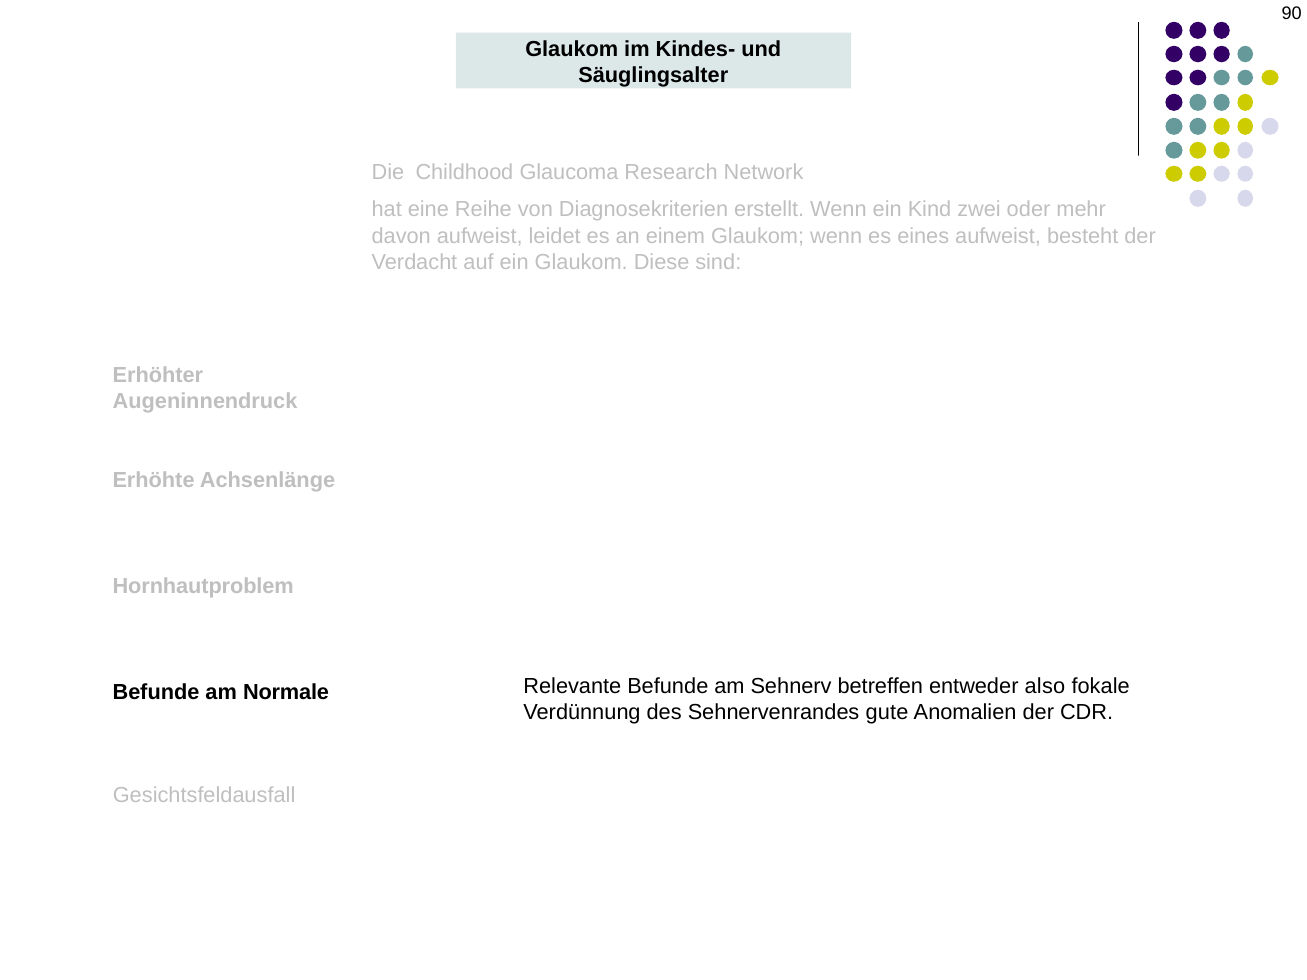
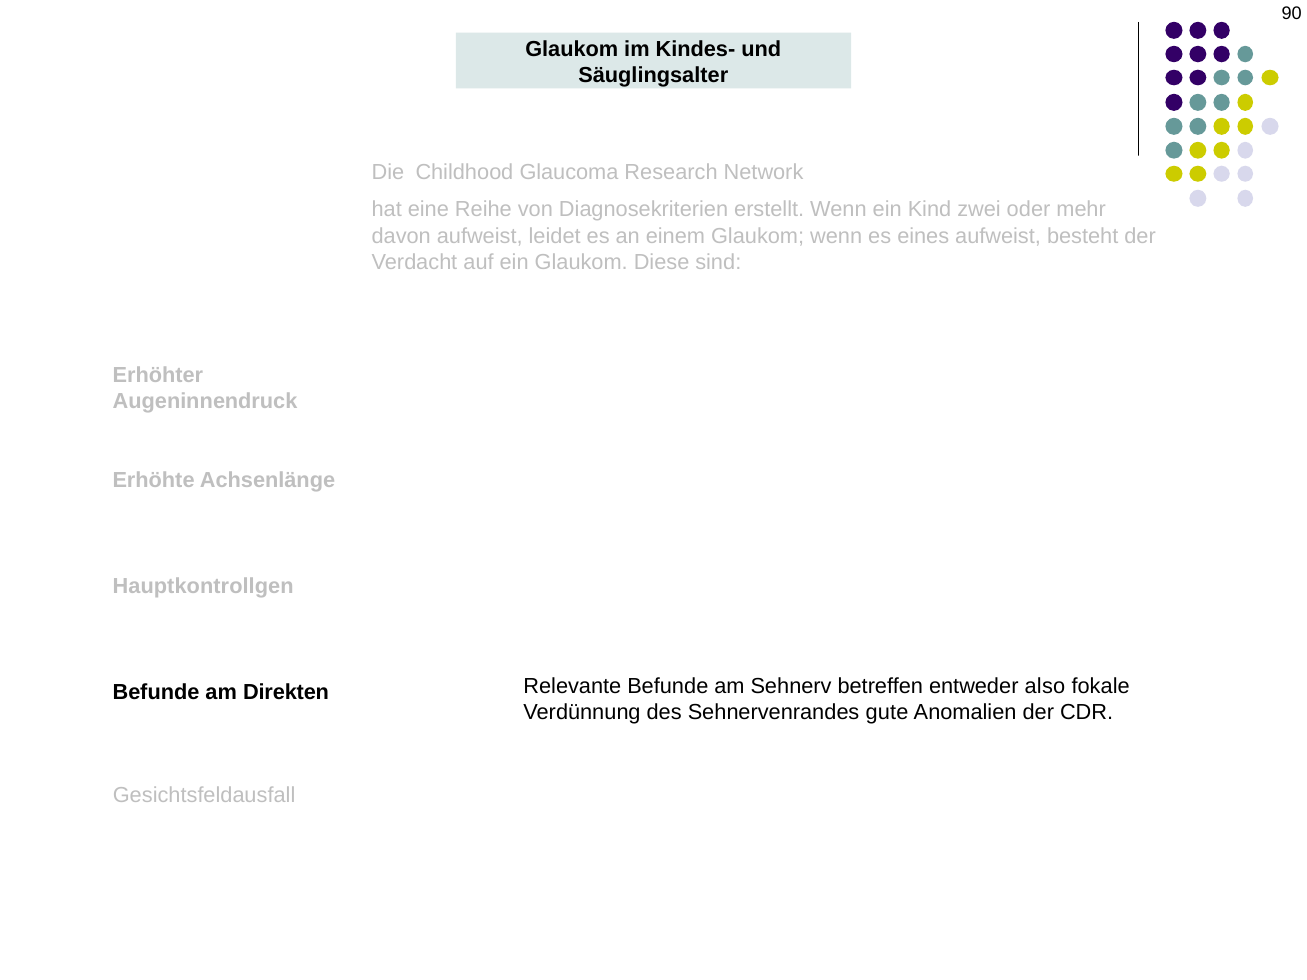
Hornhautproblem: Hornhautproblem -> Hauptkontrollgen
Normale: Normale -> Direkten
